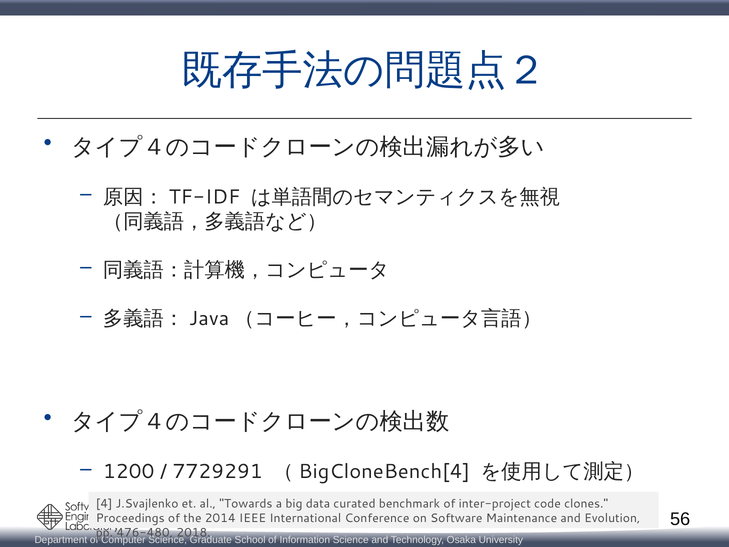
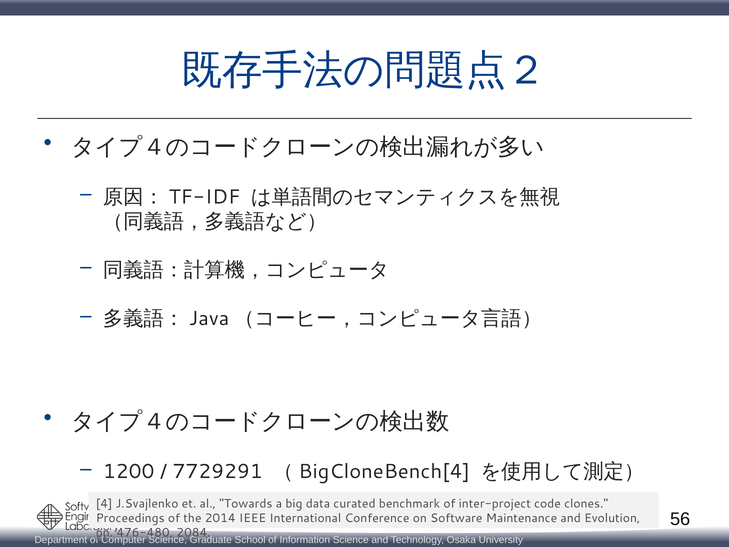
2018: 2018 -> 2084
